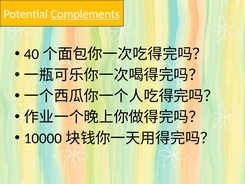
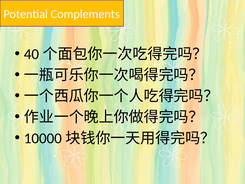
Complements underline: present -> none
